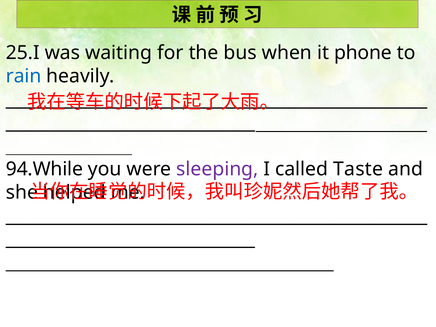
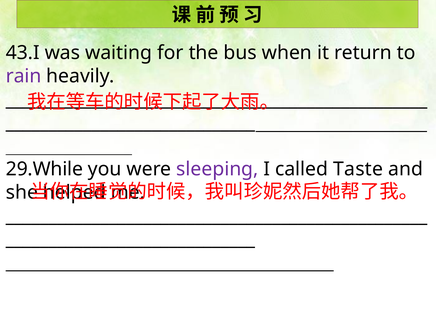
25.I: 25.I -> 43.I
phone: phone -> return
rain colour: blue -> purple
94.While: 94.While -> 29.While
